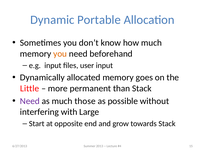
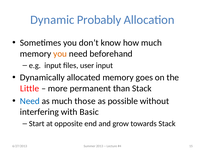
Portable: Portable -> Probably
Need at (30, 102) colour: purple -> blue
Large: Large -> Basic
